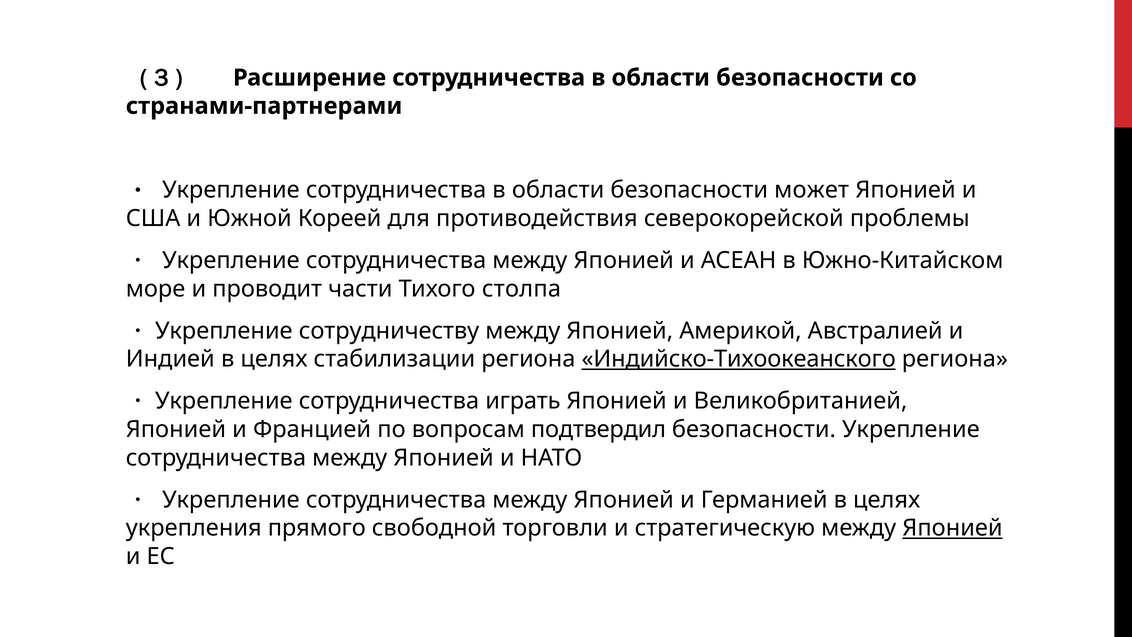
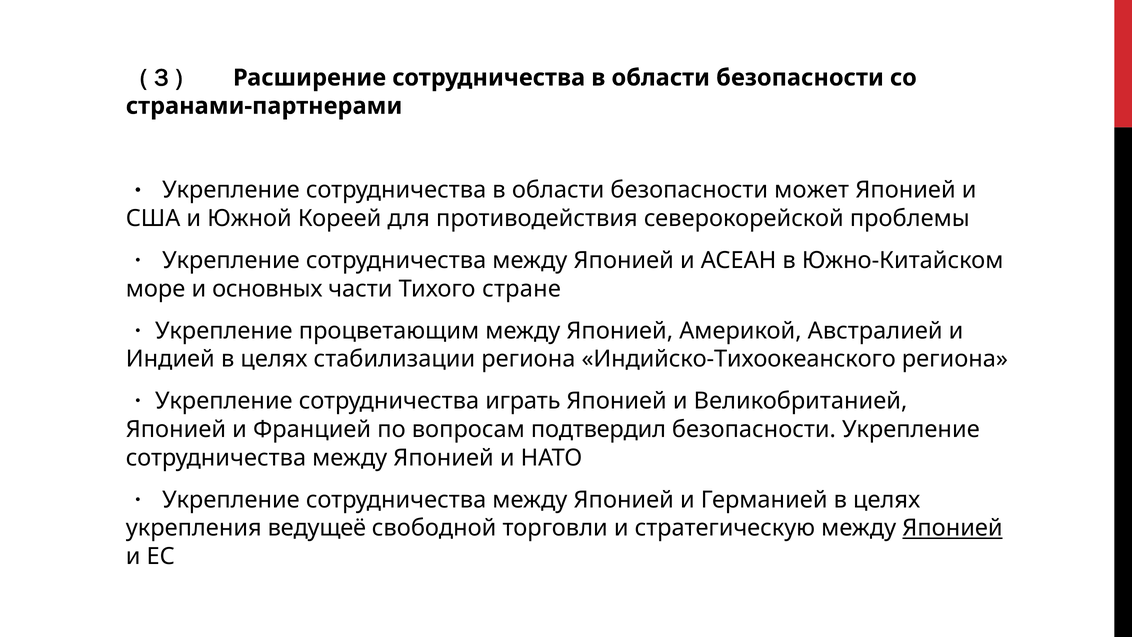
проводит: проводит -> основных
столпа: столпа -> стране
сотрудничеству: сотрудничеству -> процветающим
Индийско-Тихоокеанского underline: present -> none
прямого: прямого -> ведущеё
